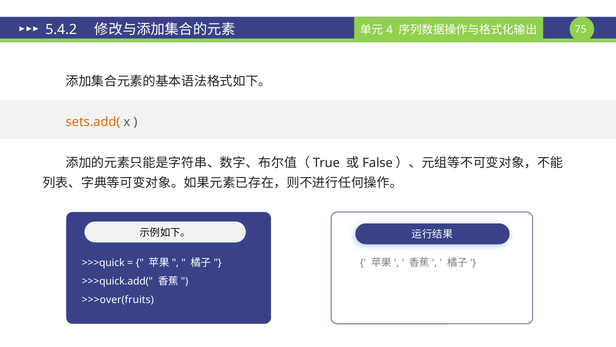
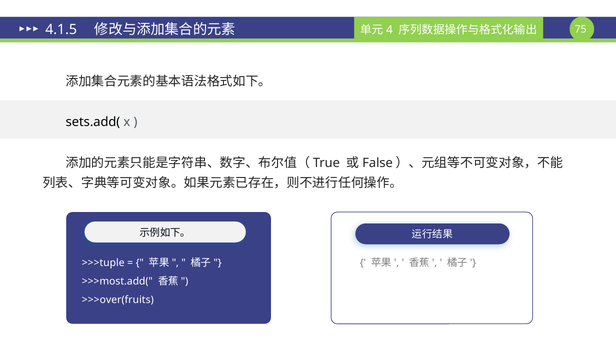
5.4.2: 5.4.2 -> 4.1.5
sets.add( colour: orange -> black
>>>quick: >>>quick -> >>>tuple
>>>quick.add(: >>>quick.add( -> >>>most.add(
